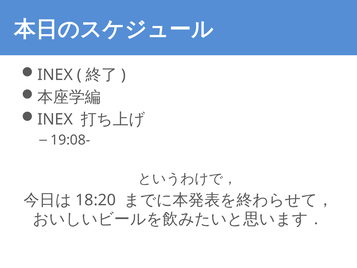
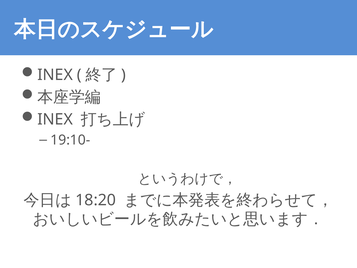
19:08-: 19:08- -> 19:10-
